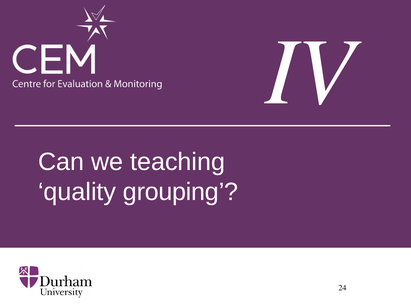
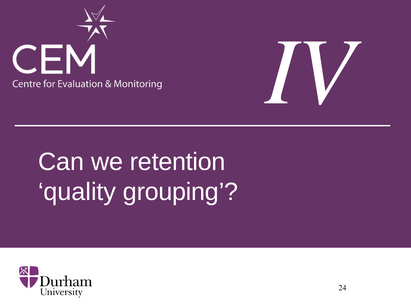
teaching: teaching -> retention
